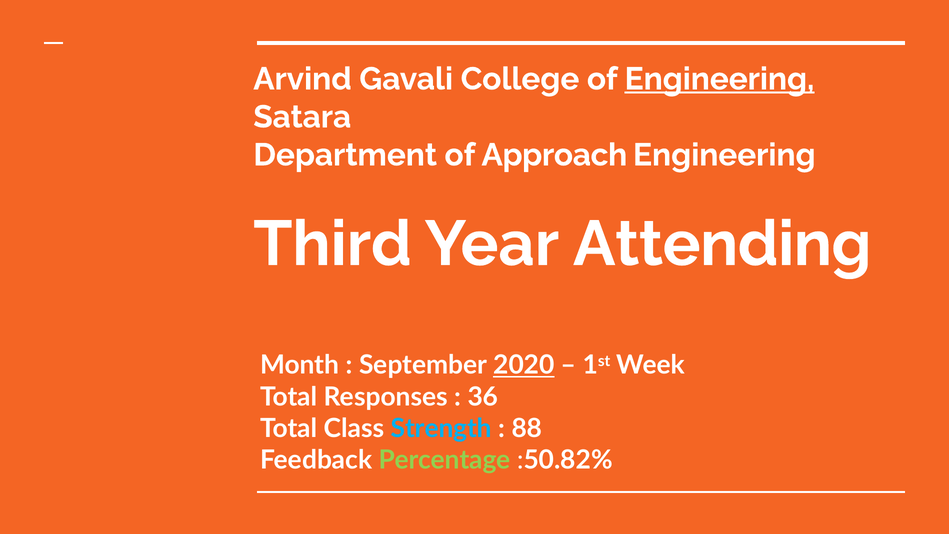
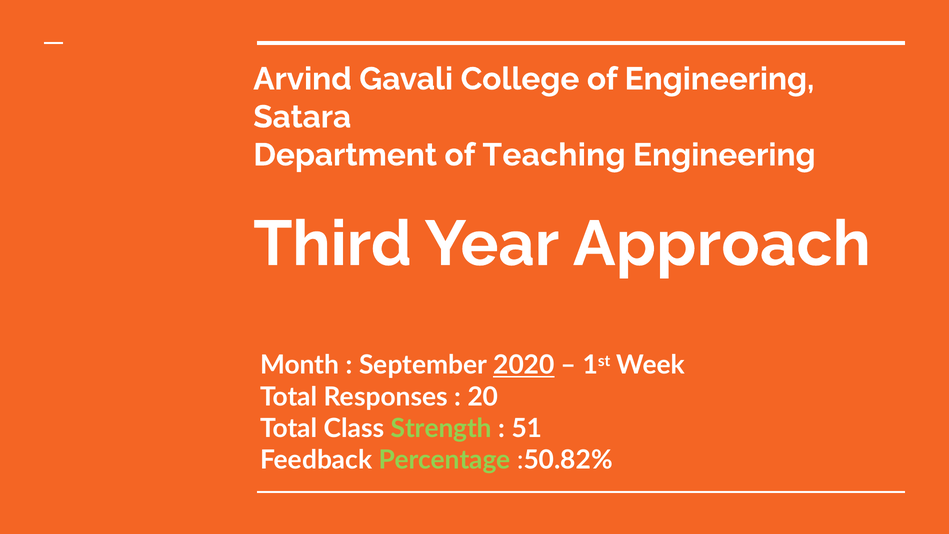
Engineering at (719, 79) underline: present -> none
Approach: Approach -> Teaching
Attending: Attending -> Approach
36: 36 -> 20
Strength colour: light blue -> light green
88: 88 -> 51
